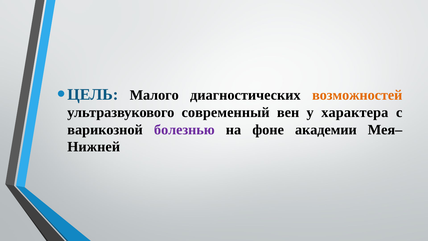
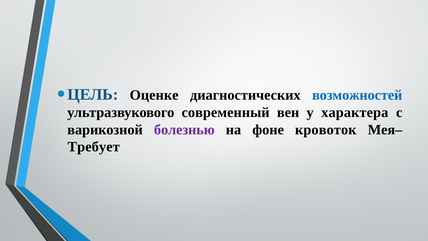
Малого: Малого -> Оценке
возможностей colour: orange -> blue
академии: академии -> кровоток
Нижней: Нижней -> Требует
